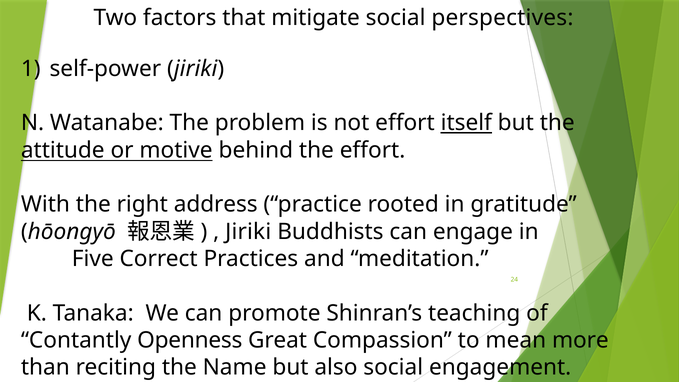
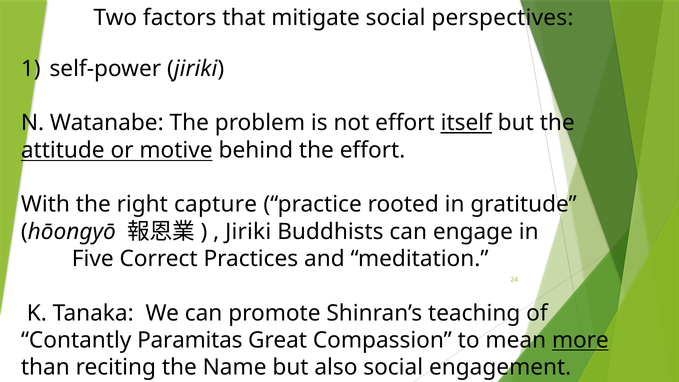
address: address -> capture
Openness: Openness -> Paramitas
more underline: none -> present
